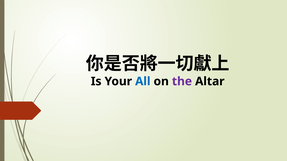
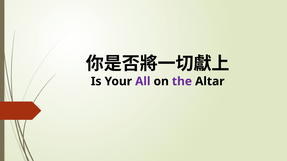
All colour: blue -> purple
